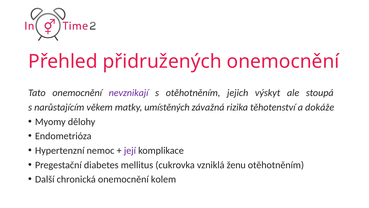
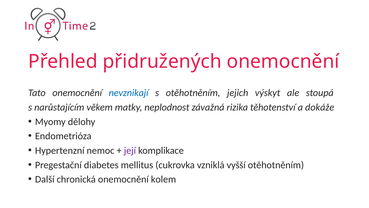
nevznikají colour: purple -> blue
umístěných: umístěných -> neplodnost
ženu: ženu -> vyšší
